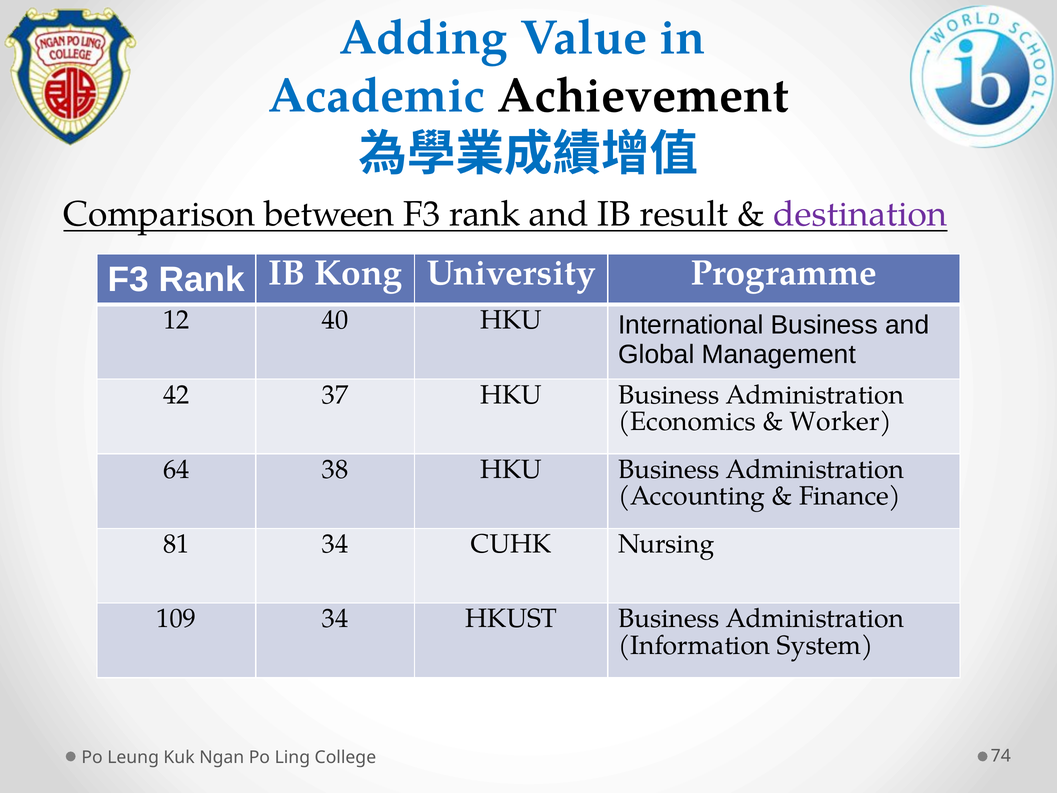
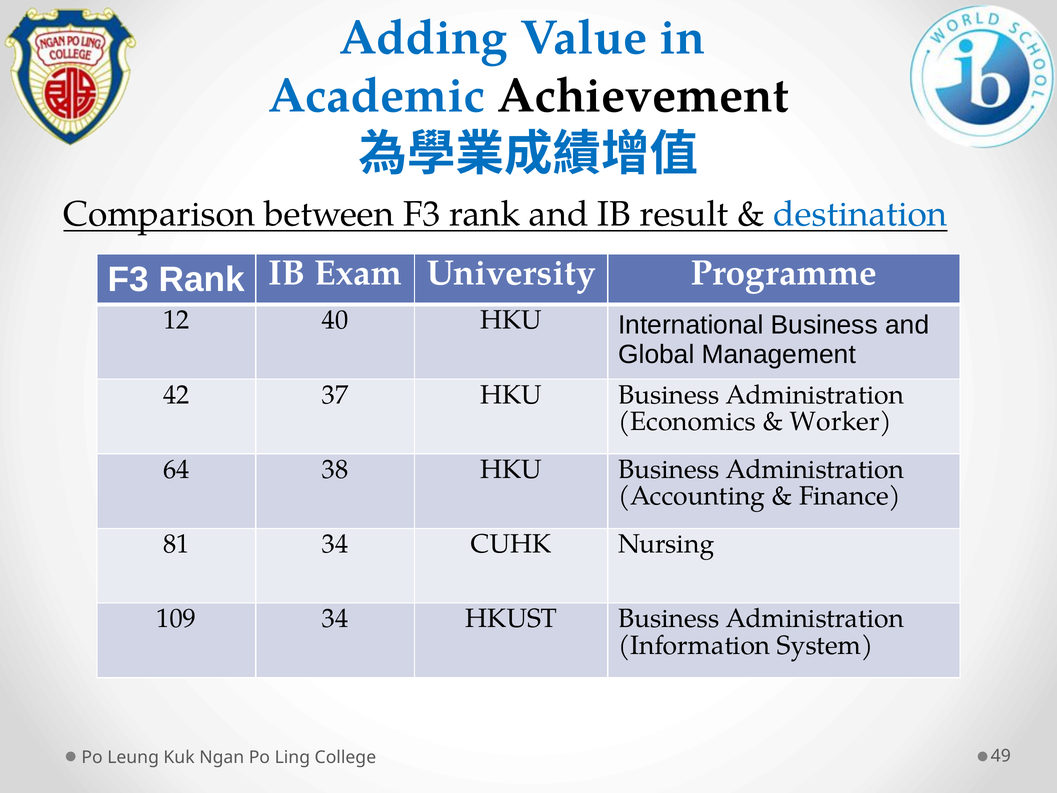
destination colour: purple -> blue
Kong: Kong -> Exam
74: 74 -> 49
